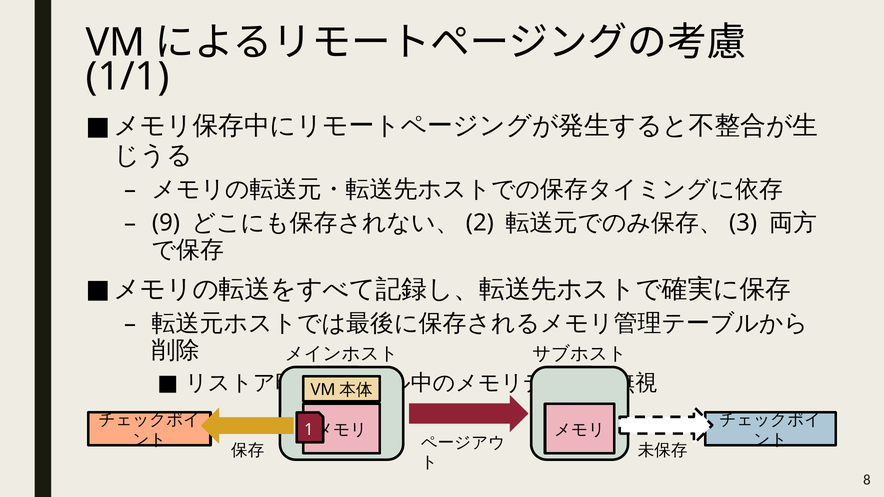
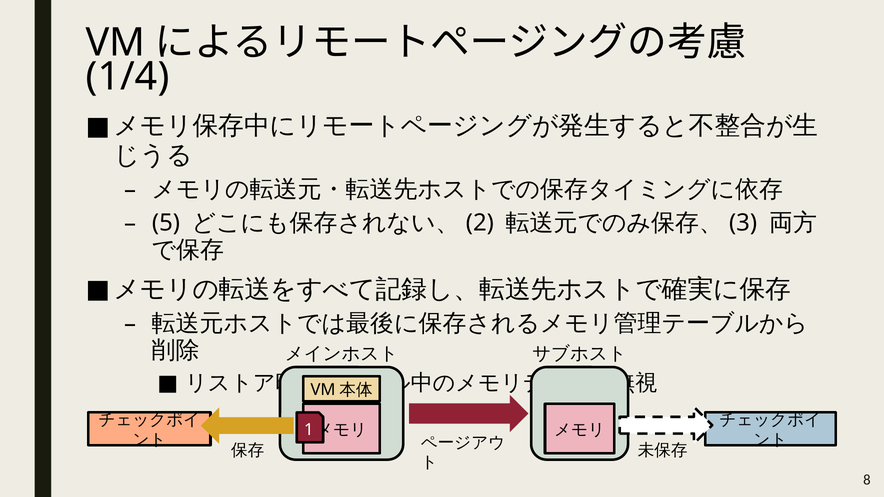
1/1: 1/1 -> 1/4
9: 9 -> 5
